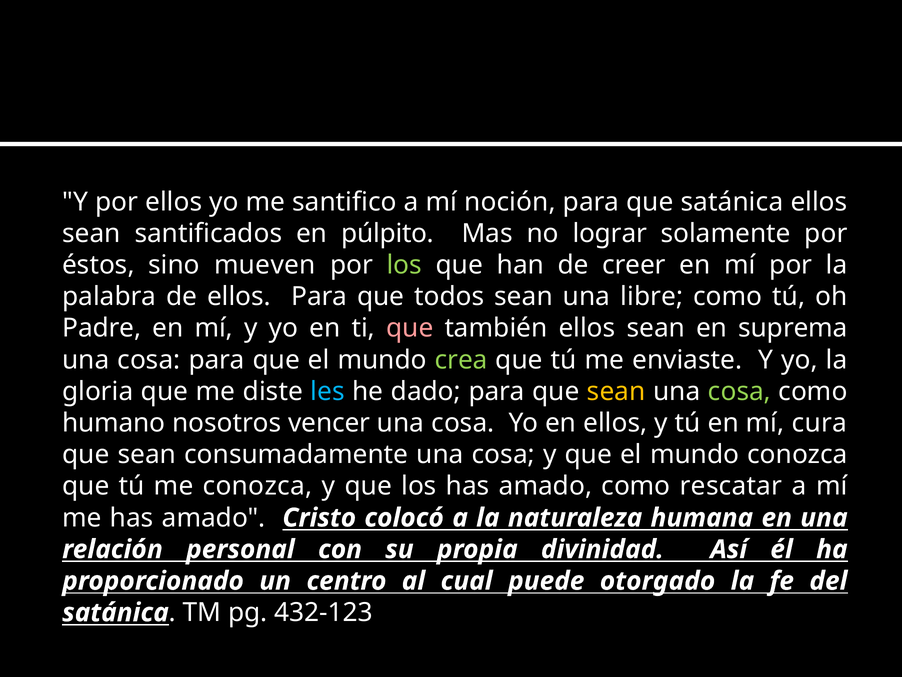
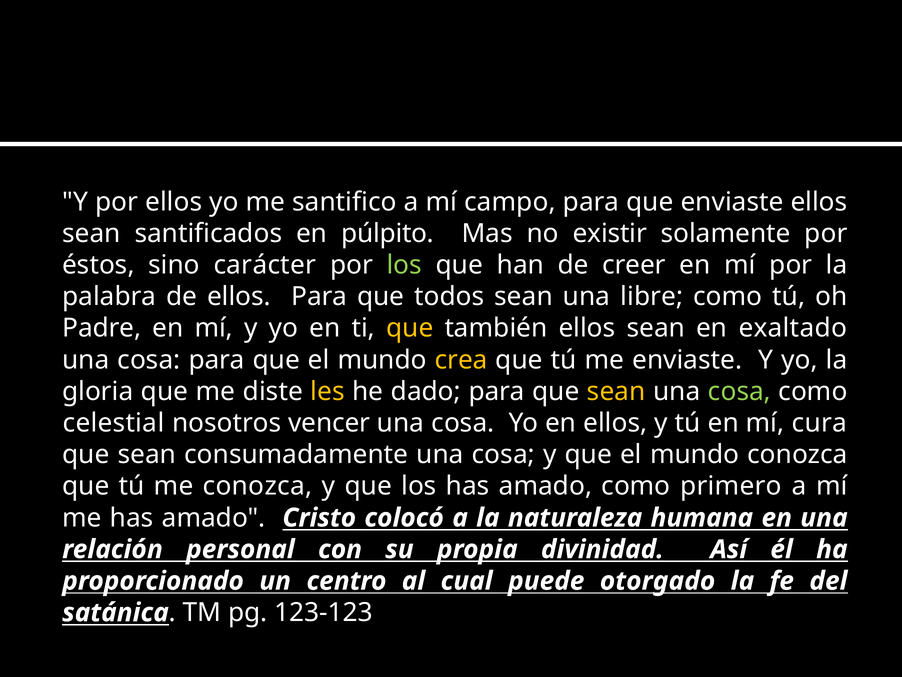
noción: noción -> campo
que satánica: satánica -> enviaste
lograr: lograr -> existir
mueven: mueven -> carácter
que at (410, 328) colour: pink -> yellow
suprema: suprema -> exaltado
crea colour: light green -> yellow
les colour: light blue -> yellow
humano: humano -> celestial
rescatar: rescatar -> primero
432-123: 432-123 -> 123-123
